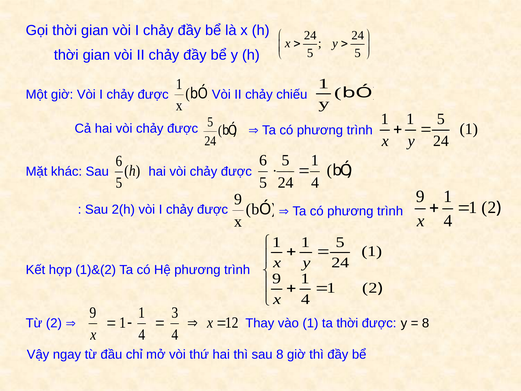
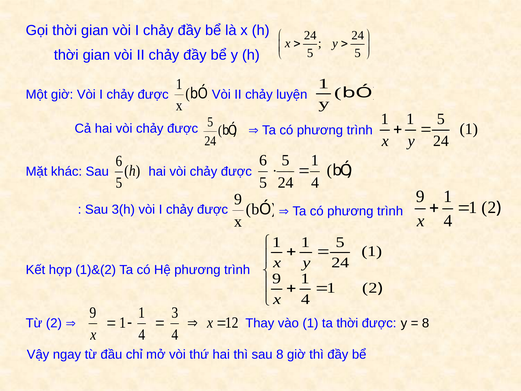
chiếu: chiếu -> luyện
2(h: 2(h -> 3(h
